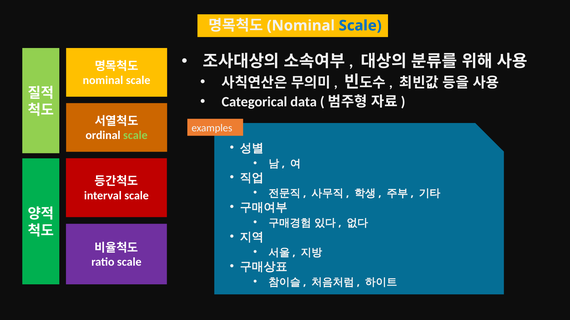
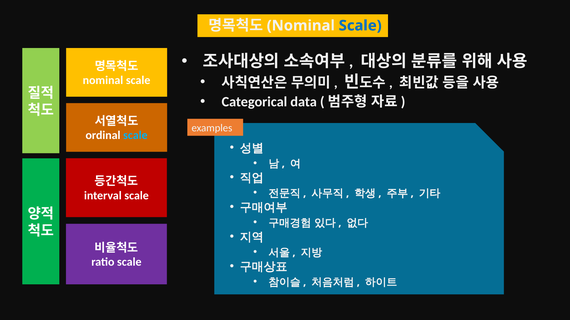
scale at (135, 136) colour: light green -> light blue
